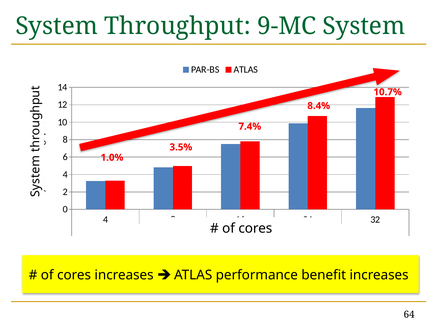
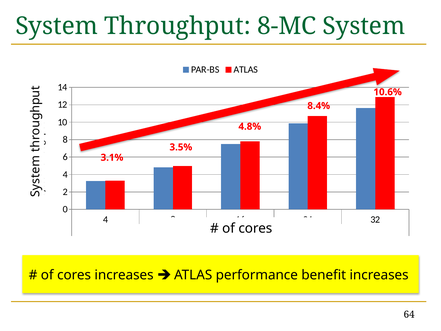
9-MC: 9-MC -> 8-MC
10.7%: 10.7% -> 10.6%
7.4%: 7.4% -> 4.8%
1.0%: 1.0% -> 3.1%
